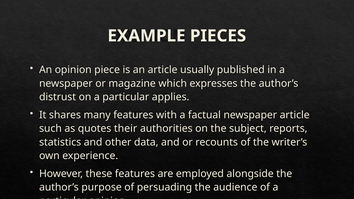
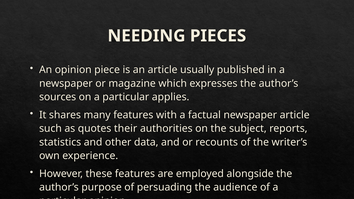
EXAMPLE: EXAMPLE -> NEEDING
distrust: distrust -> sources
